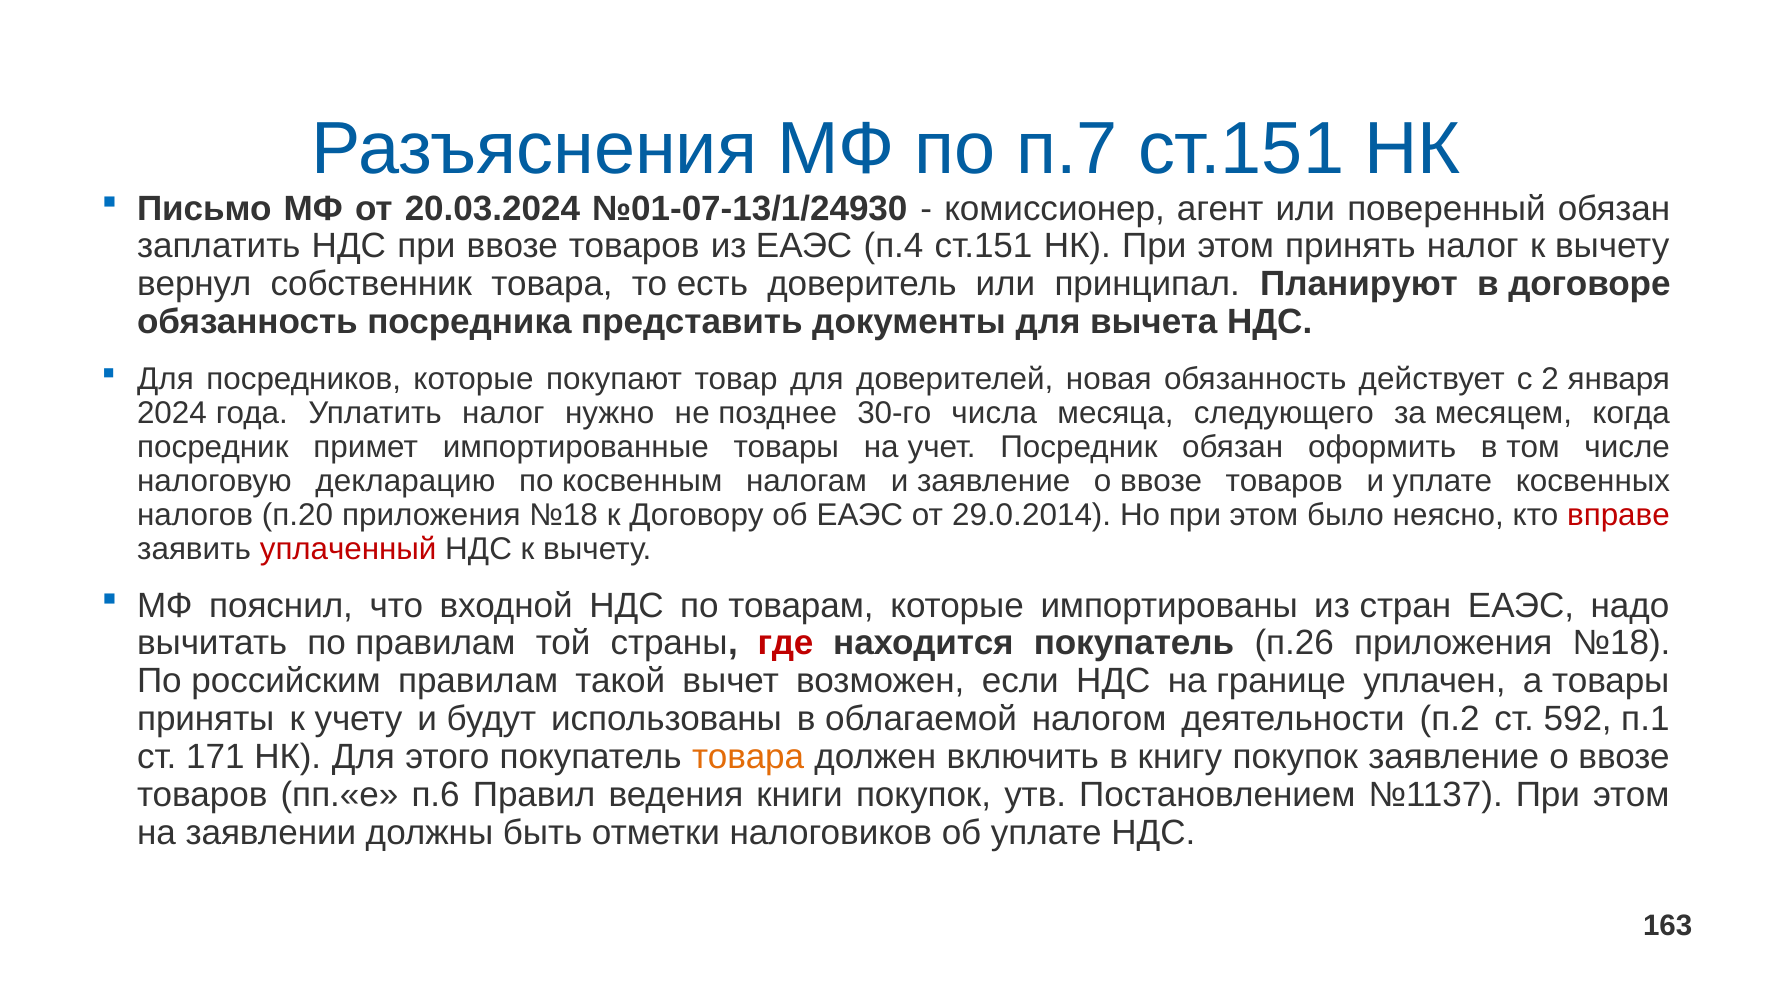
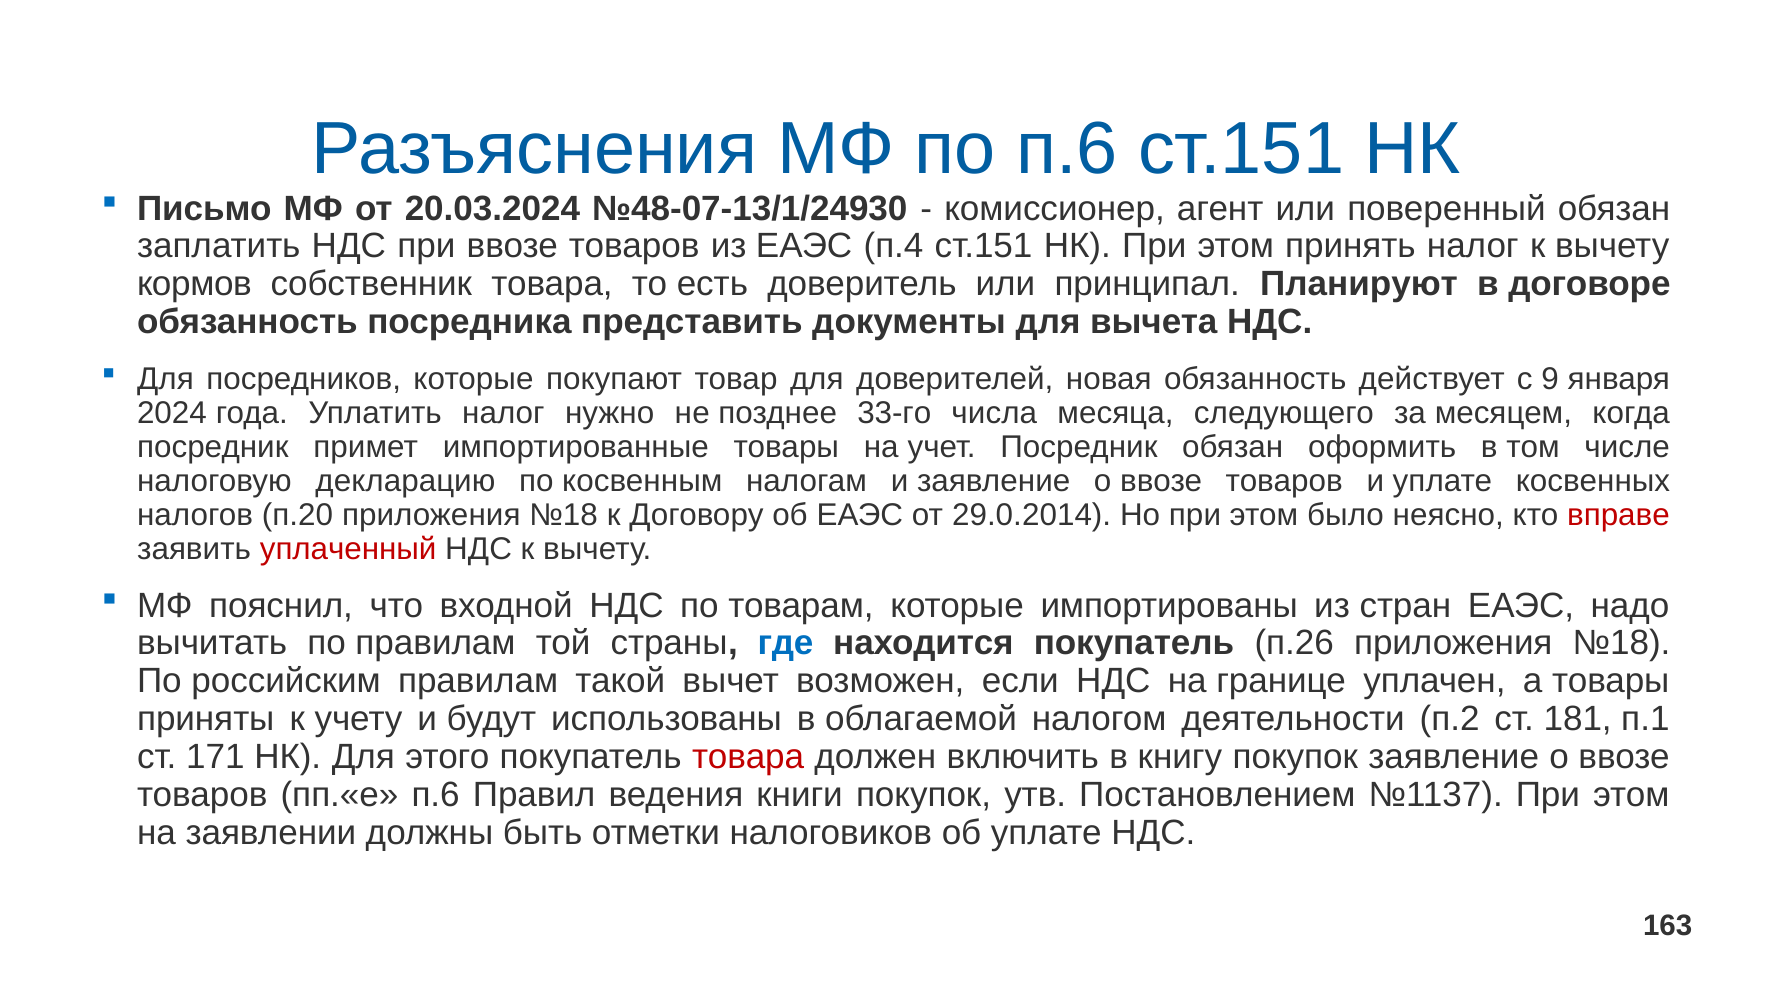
по п.7: п.7 -> п.6
№01-07-13/1/24930: №01-07-13/1/24930 -> №48-07-13/1/24930
вернул: вернул -> кормов
2: 2 -> 9
30-го: 30-го -> 33-го
где colour: red -> blue
592: 592 -> 181
товара at (748, 757) colour: orange -> red
